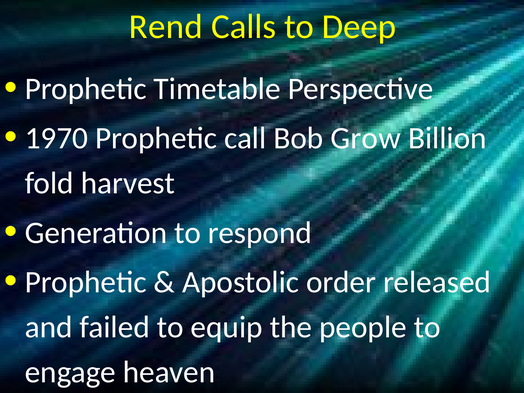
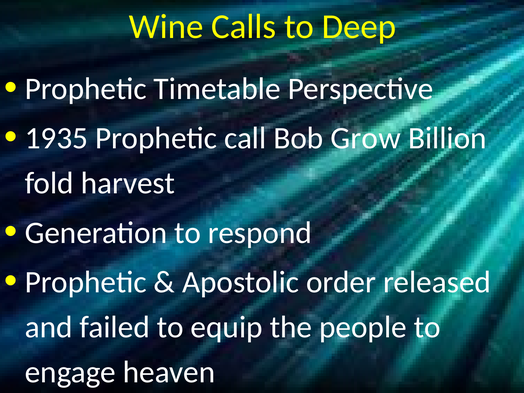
Rend: Rend -> Wine
1970: 1970 -> 1935
